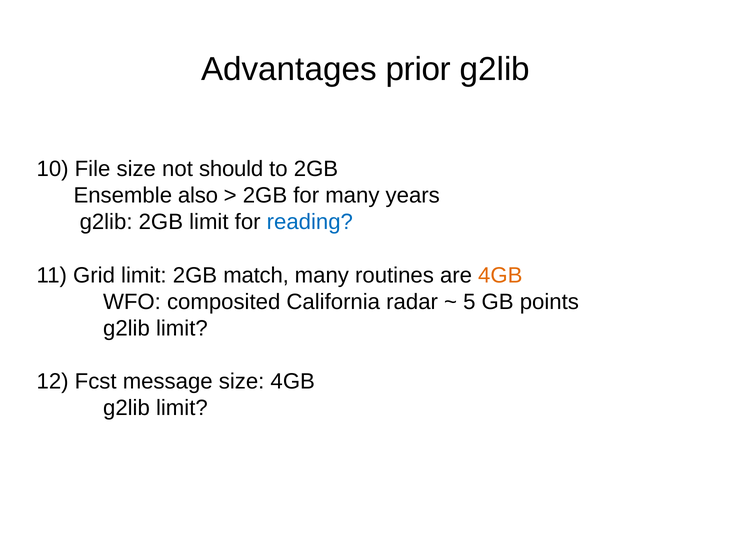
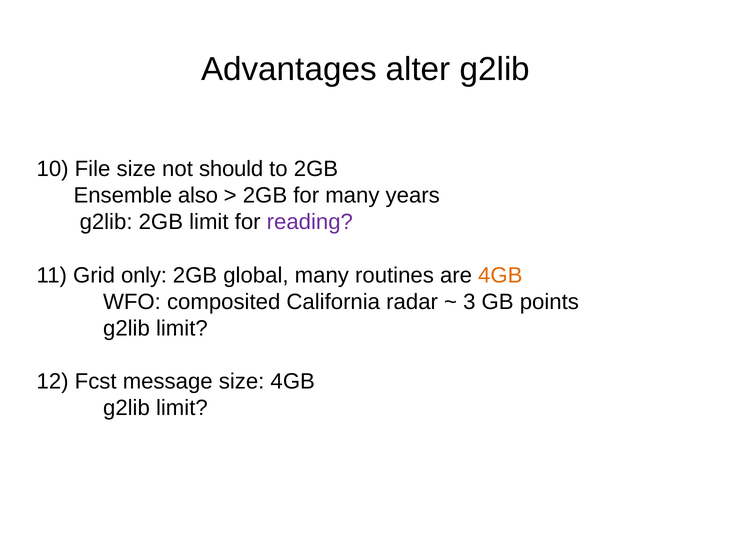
prior: prior -> alter
reading colour: blue -> purple
Grid limit: limit -> only
match: match -> global
5: 5 -> 3
